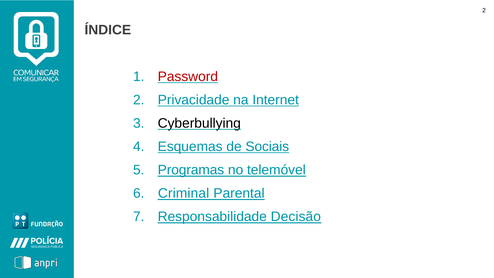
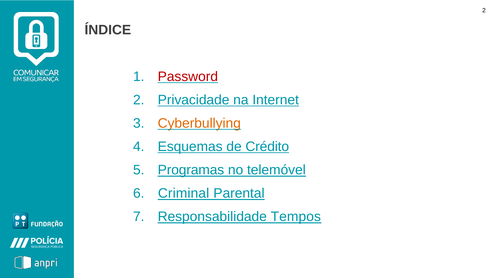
Cyberbullying colour: black -> orange
Sociais: Sociais -> Crédito
Decisão: Decisão -> Tempos
